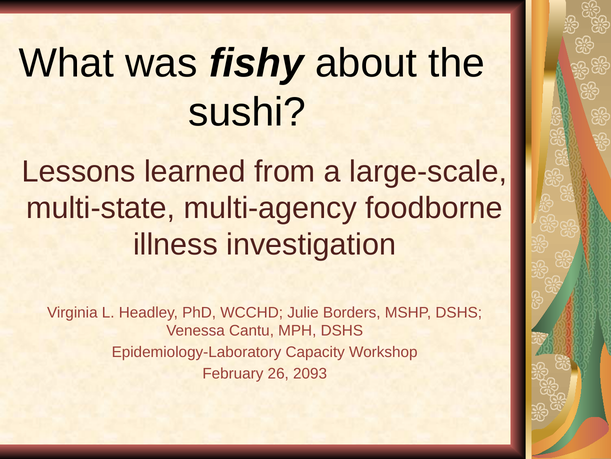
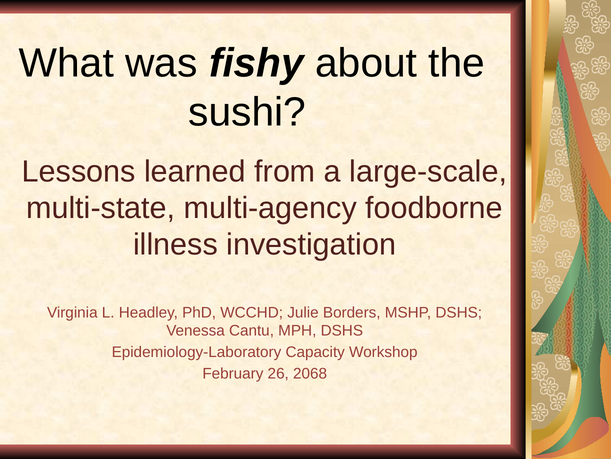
2093: 2093 -> 2068
